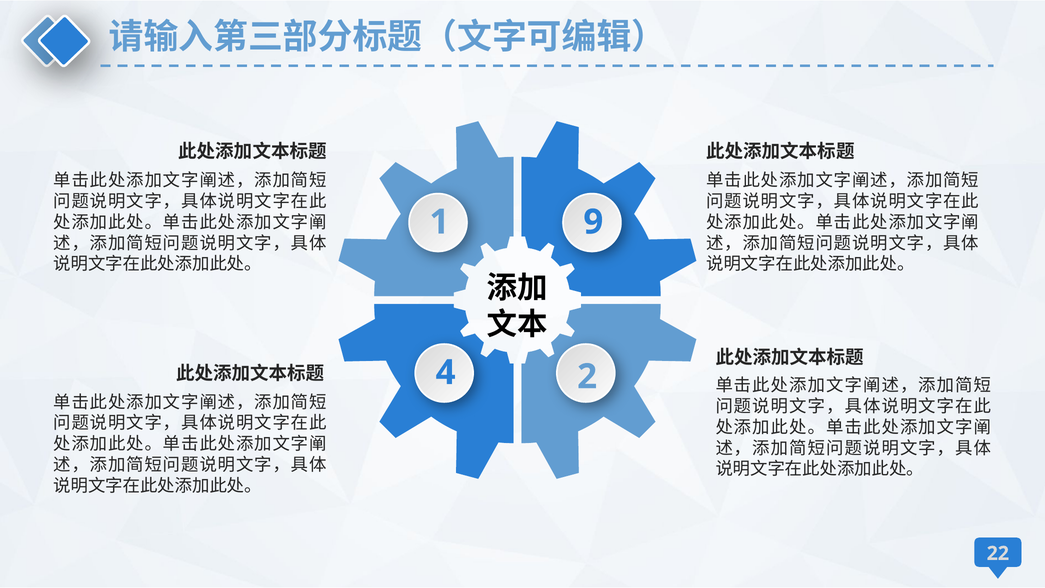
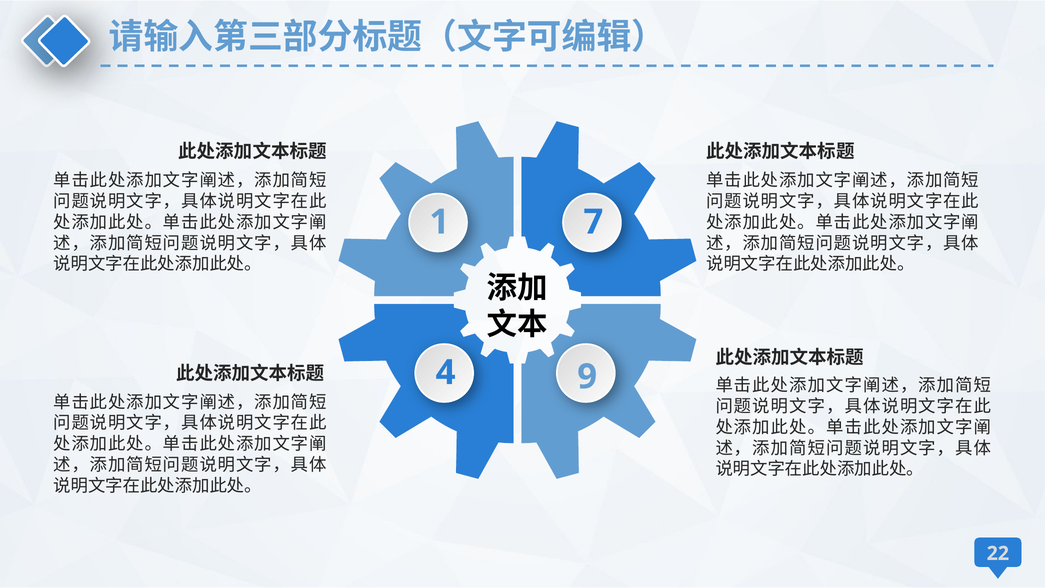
9: 9 -> 7
2: 2 -> 9
